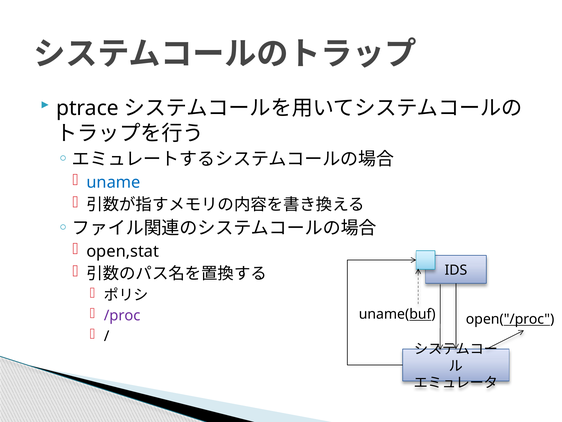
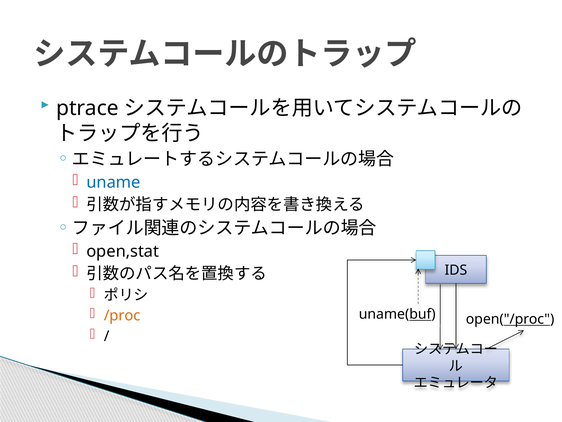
/proc colour: purple -> orange
